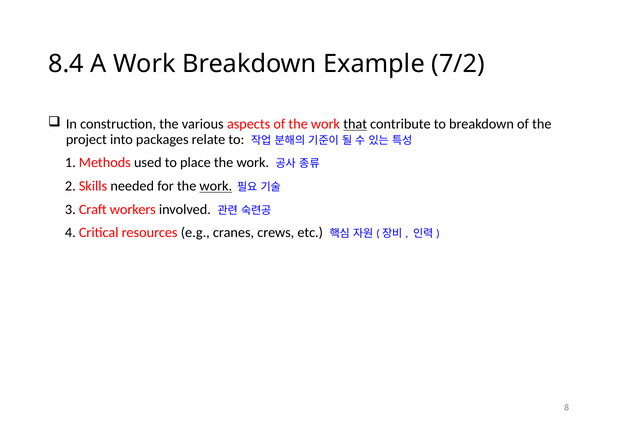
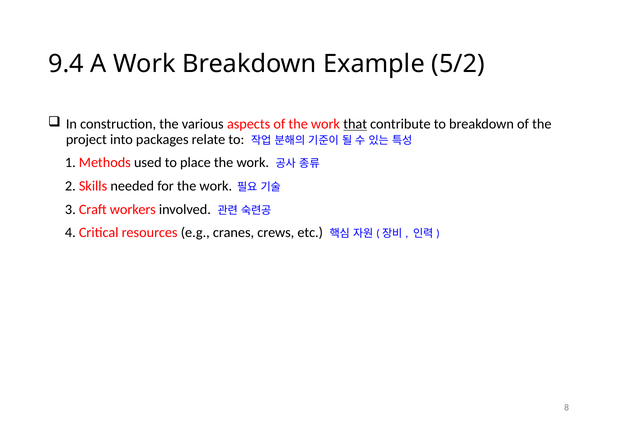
8.4: 8.4 -> 9.4
7/2: 7/2 -> 5/2
work at (216, 186) underline: present -> none
